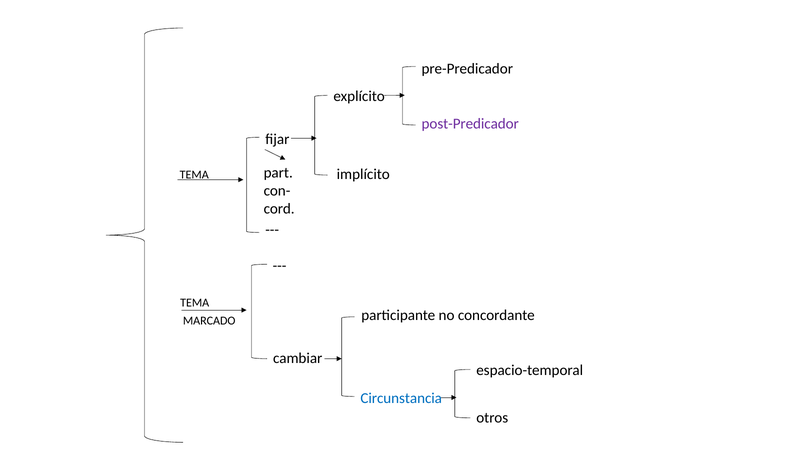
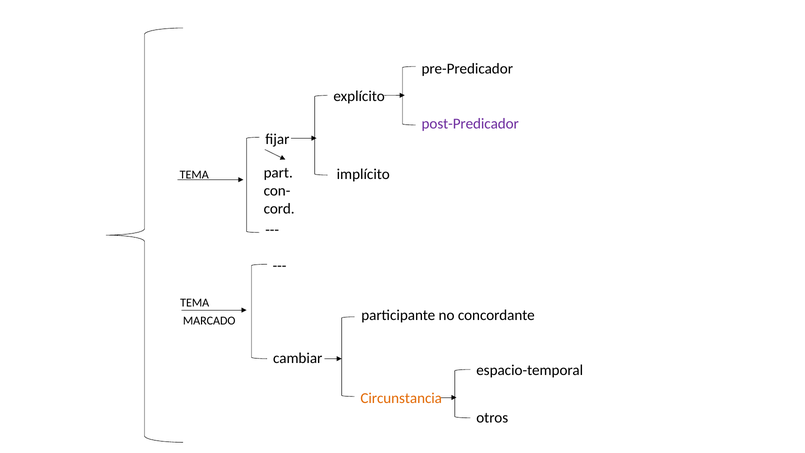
Circunstancia colour: blue -> orange
